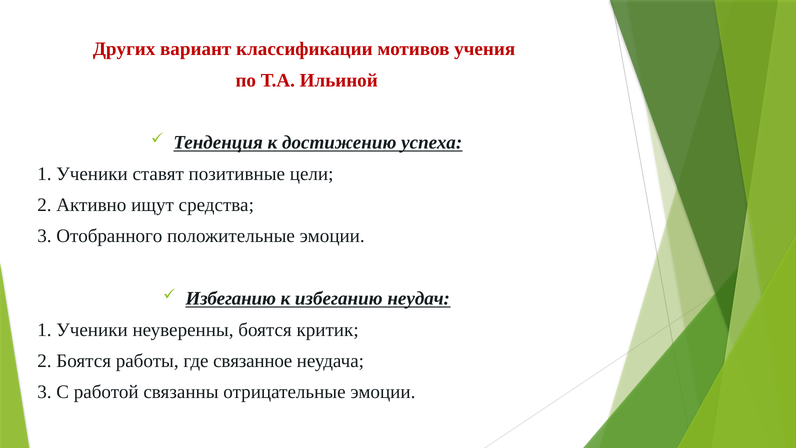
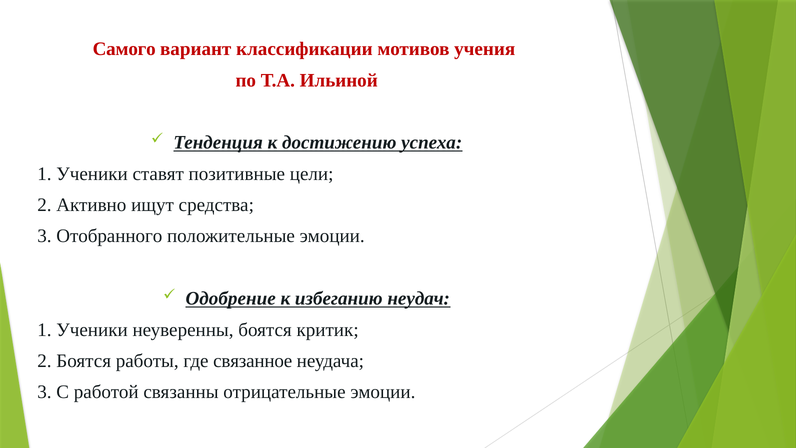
Других: Других -> Самого
Избеганию at (231, 298): Избеганию -> Одобрение
